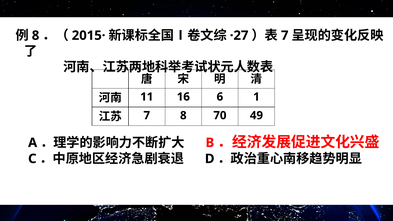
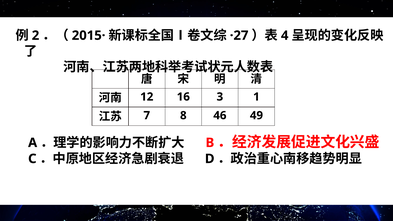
8 at (36, 36): 8 -> 2
7 at (285, 36): 7 -> 4
11: 11 -> 12
6: 6 -> 3
70: 70 -> 46
